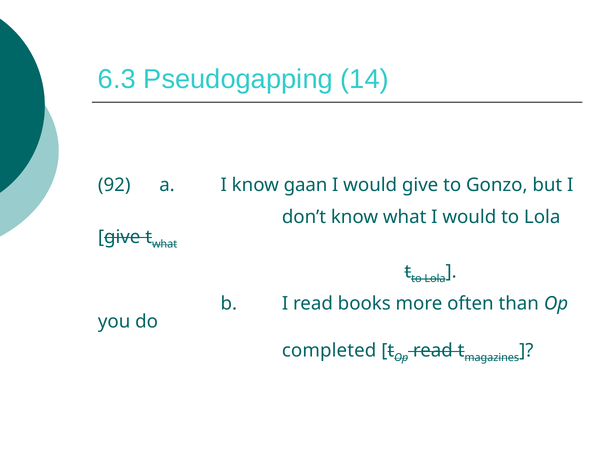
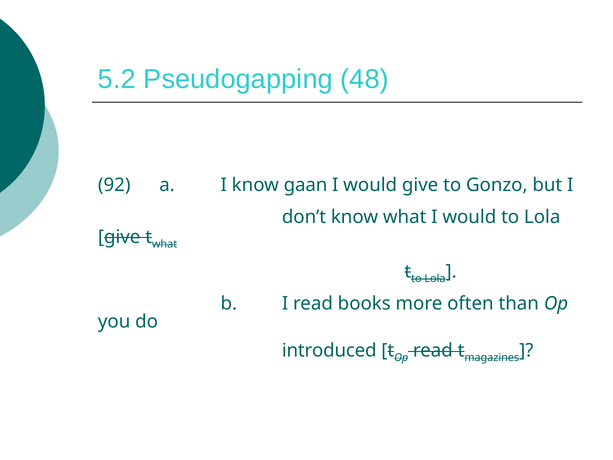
6.3: 6.3 -> 5.2
14: 14 -> 48
completed: completed -> introduced
